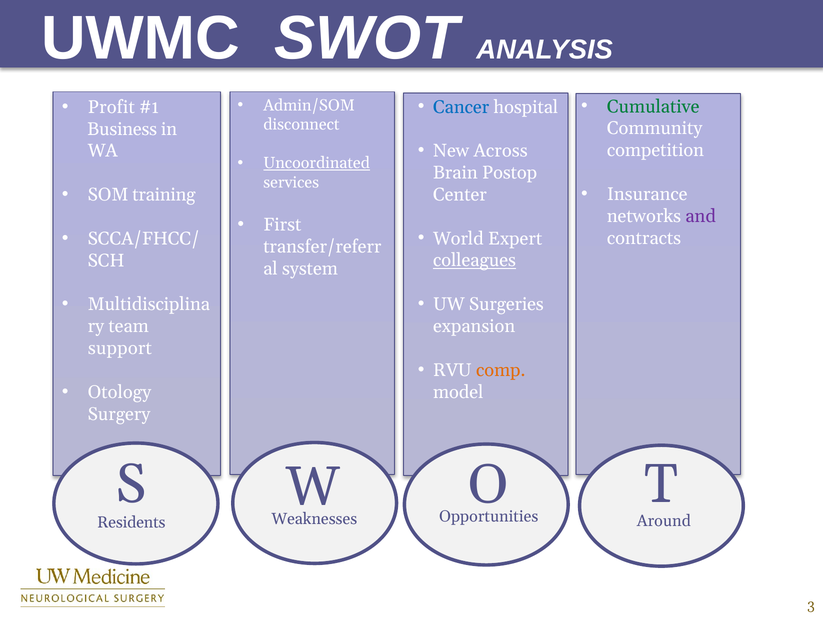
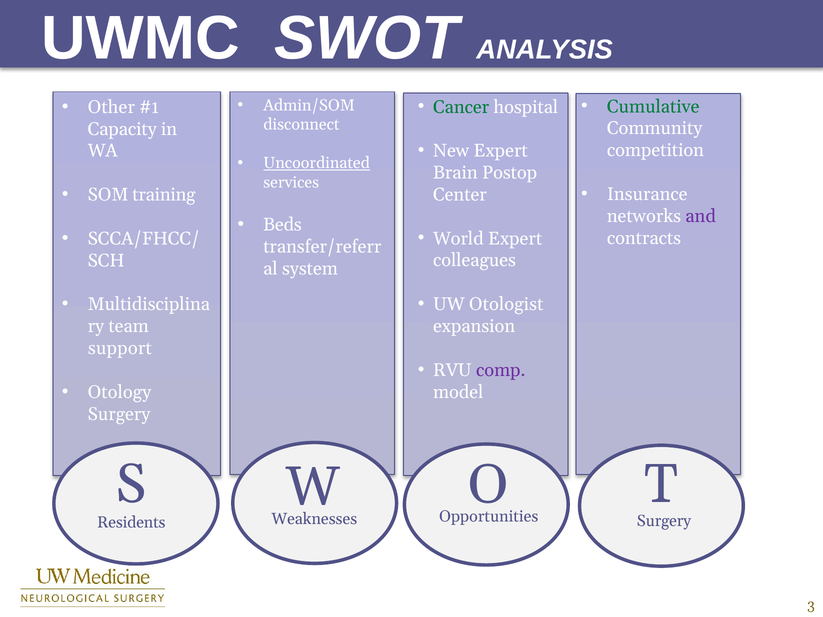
Cancer colour: blue -> green
Profit: Profit -> Other
Business: Business -> Capacity
New Across: Across -> Expert
First: First -> Beds
colleagues underline: present -> none
Surgeries: Surgeries -> Otologist
comp colour: orange -> purple
Around at (664, 521): Around -> Surgery
